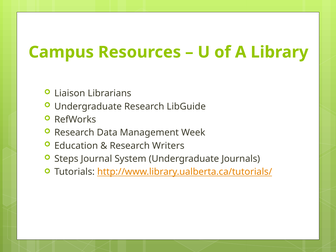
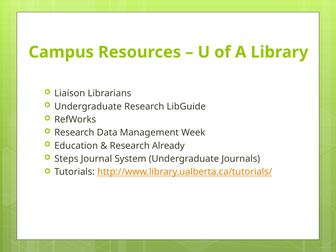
Writers: Writers -> Already
